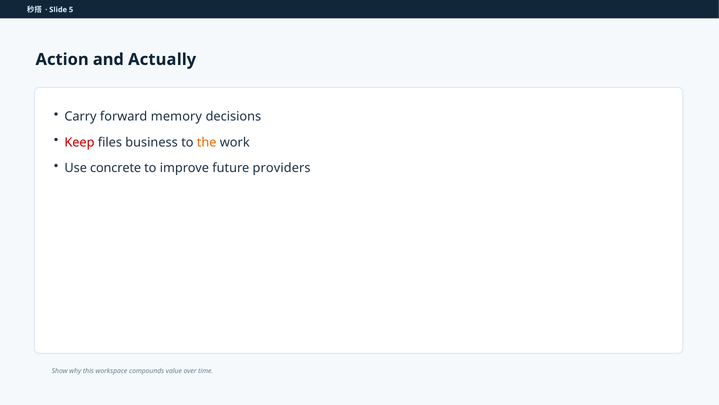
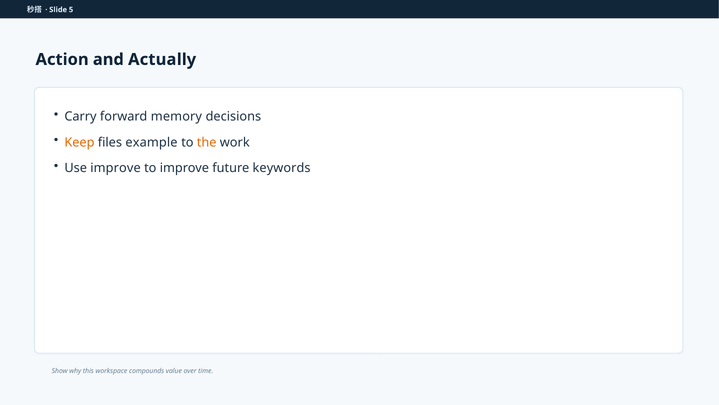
Keep colour: red -> orange
business: business -> example
Use concrete: concrete -> improve
providers: providers -> keywords
